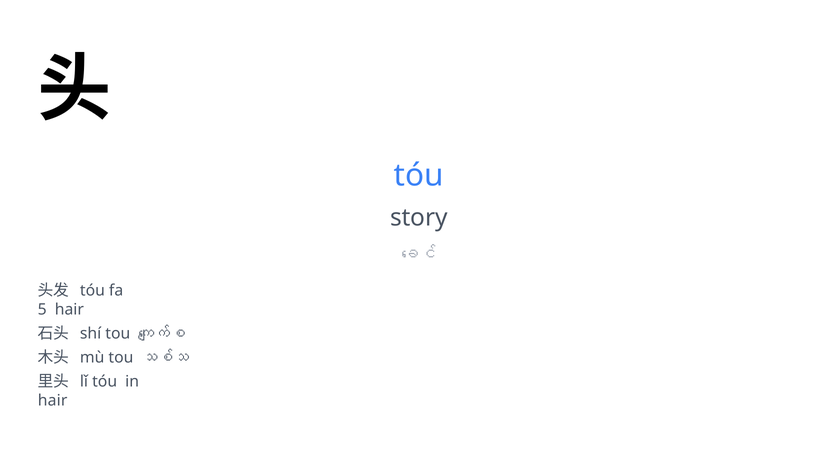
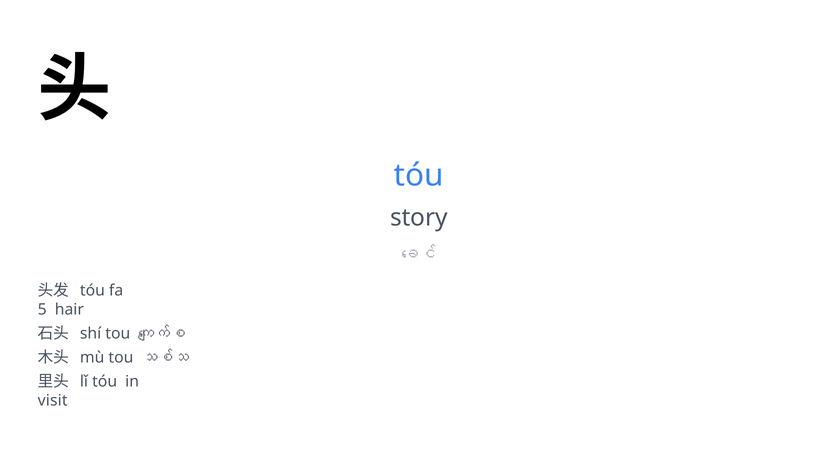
hair at (53, 401): hair -> visit
